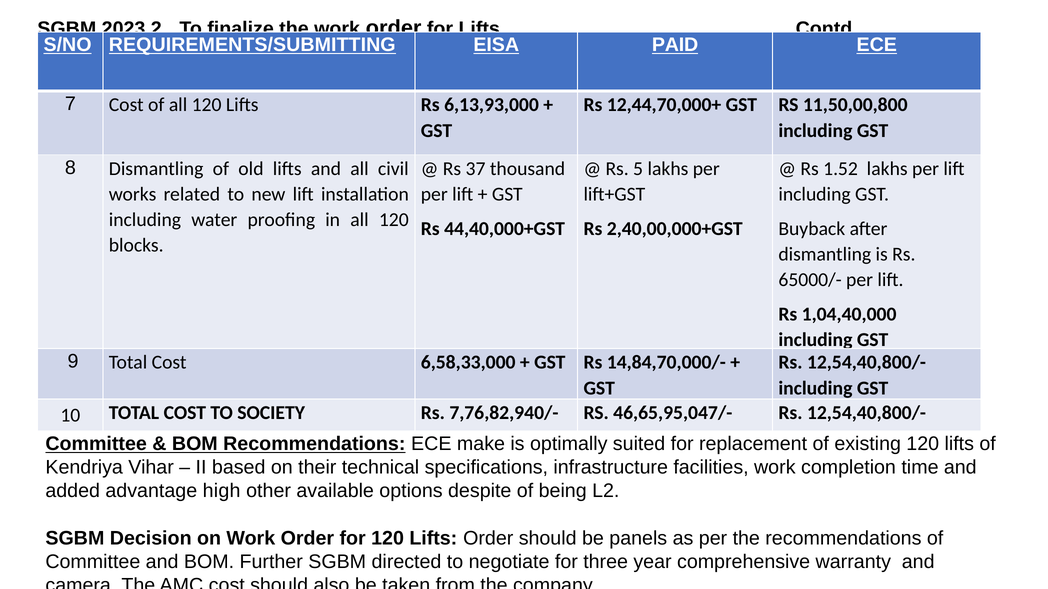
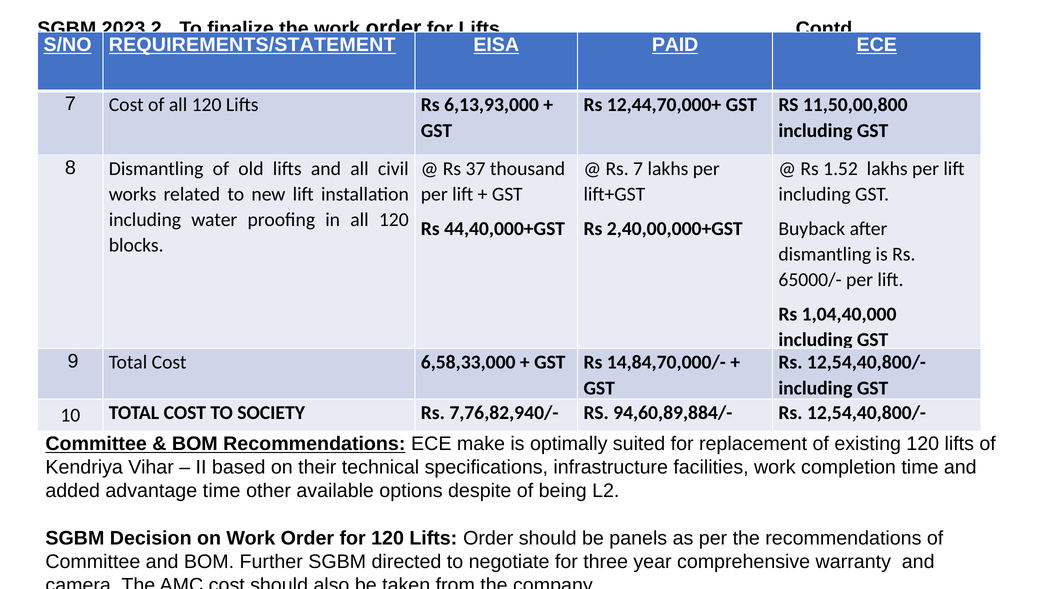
REQUIREMENTS/SUBMITTING: REQUIREMENTS/SUBMITTING -> REQUIREMENTS/STATEMENT
Rs 5: 5 -> 7
46,65,95,047/-: 46,65,95,047/- -> 94,60,89,884/-
advantage high: high -> time
